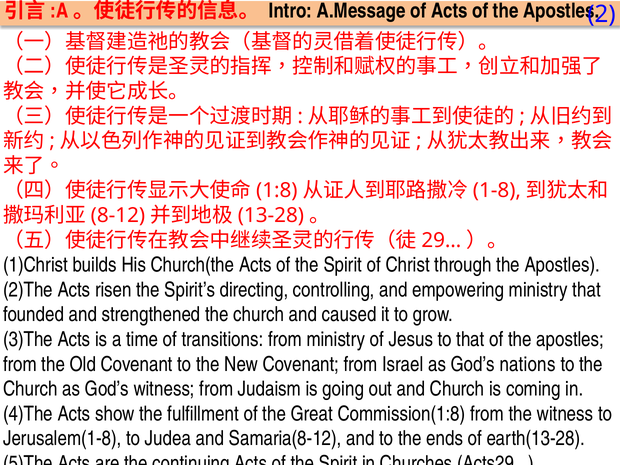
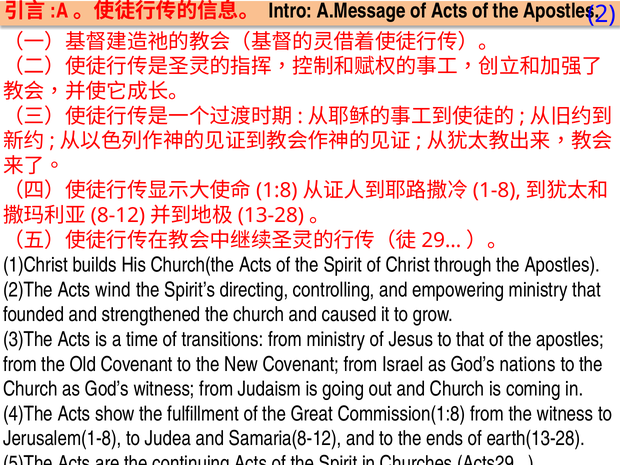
risen: risen -> wind
